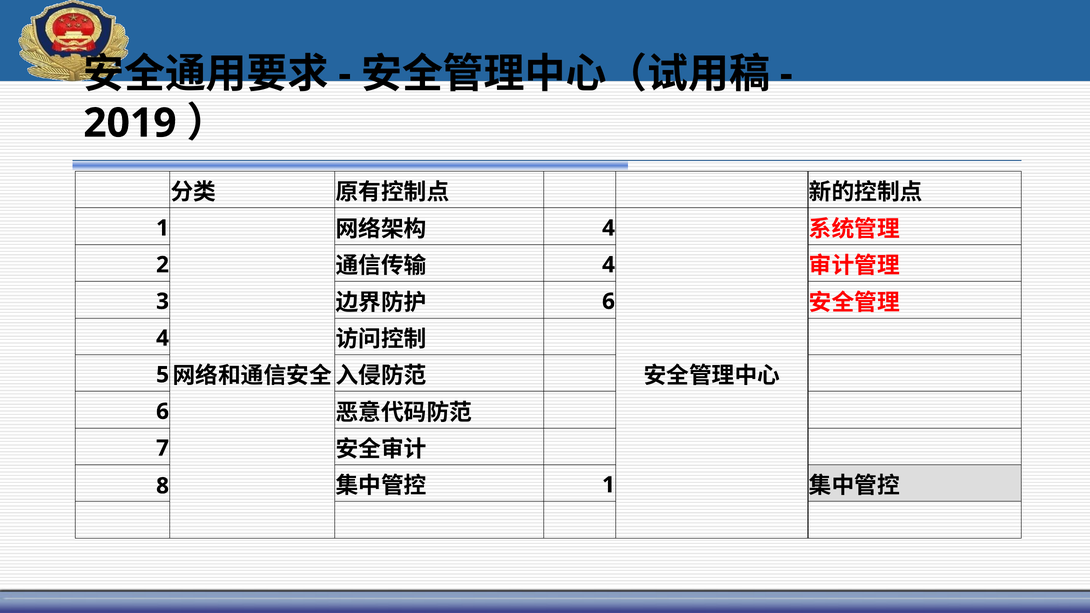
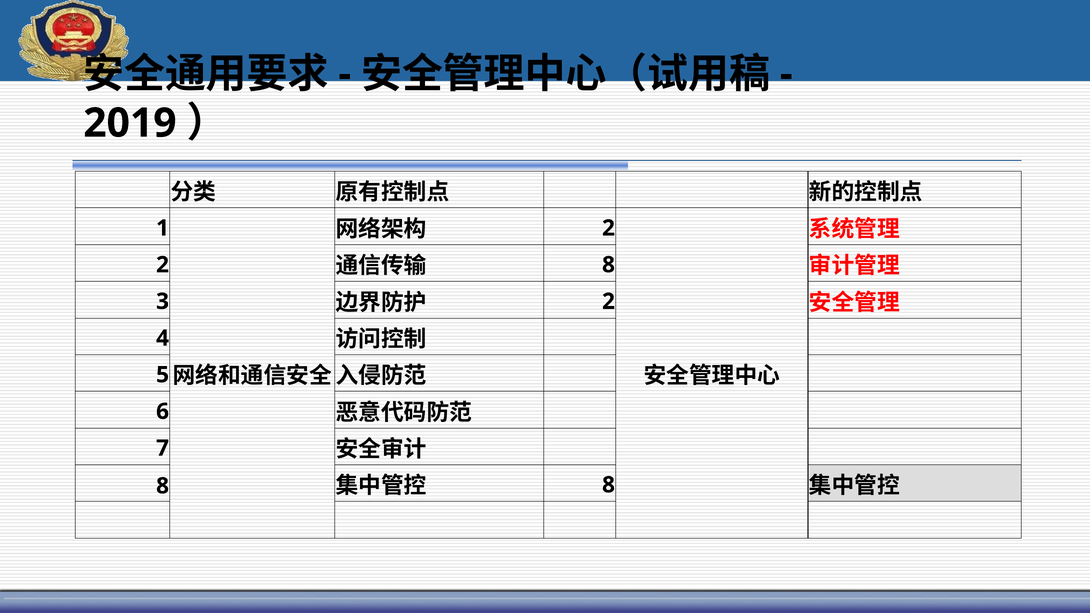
4 at (609, 228): 4 -> 2
4 at (609, 265): 4 -> 8
6 at (609, 302): 6 -> 2
1 at (609, 485): 1 -> 8
